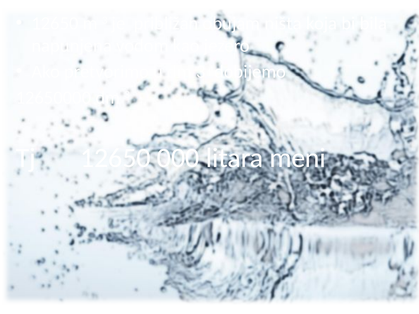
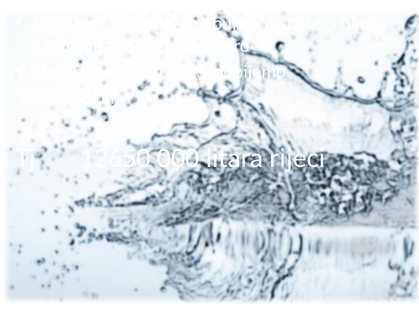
meni: meni -> rijeci
